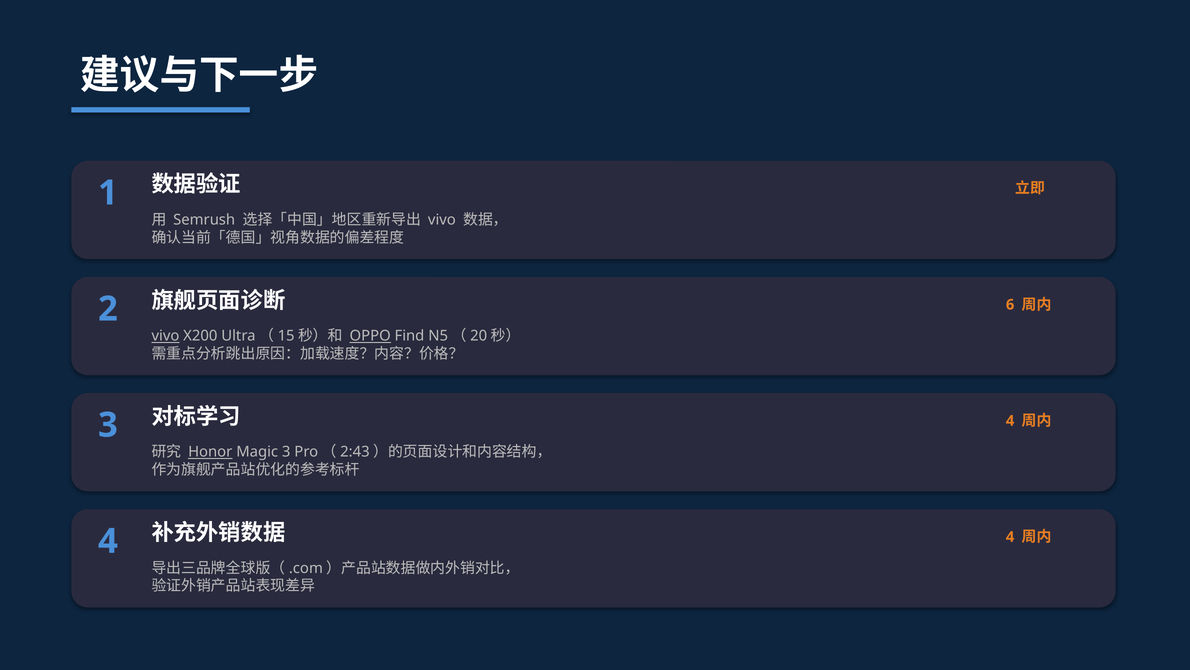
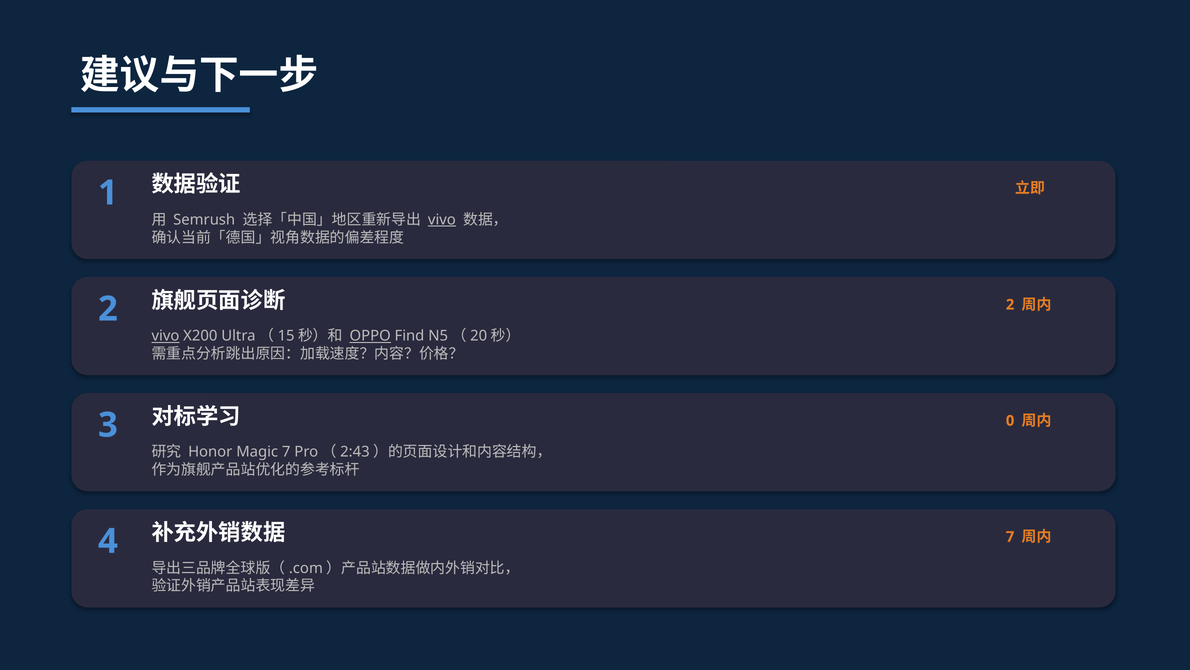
vivo at (442, 220) underline: none -> present
6 at (1010, 304): 6 -> 2
4 at (1010, 420): 4 -> 0
Honor underline: present -> none
Magic 3: 3 -> 7
4 at (1010, 536): 4 -> 7
